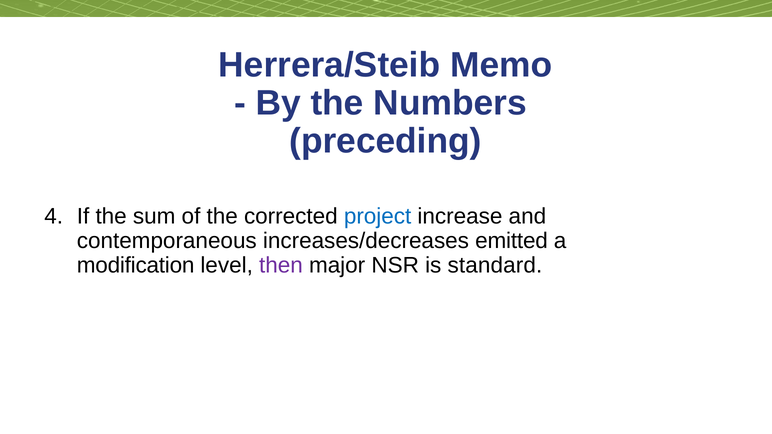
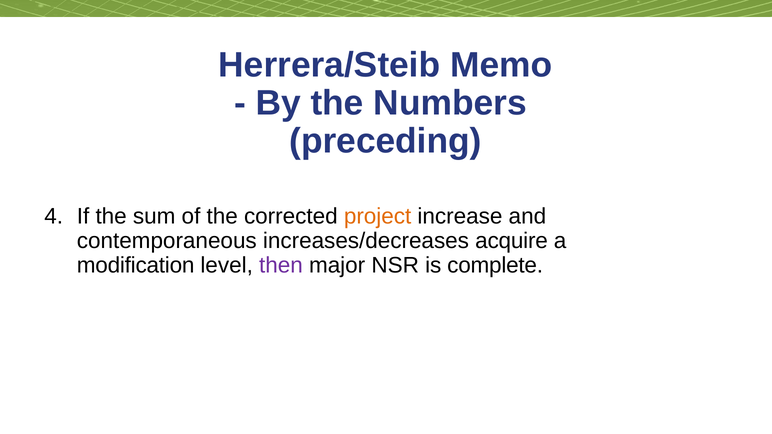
project colour: blue -> orange
emitted: emitted -> acquire
standard: standard -> complete
